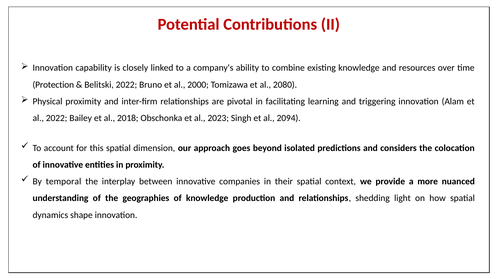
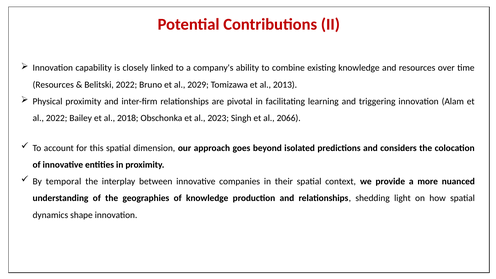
Protection at (53, 85): Protection -> Resources
2000: 2000 -> 2029
2080: 2080 -> 2013
2094: 2094 -> 2066
